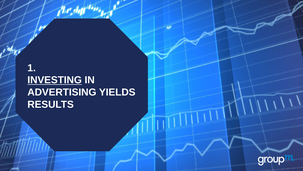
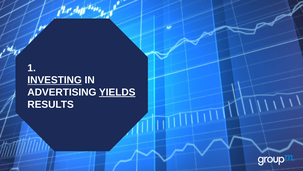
YIELDS underline: none -> present
